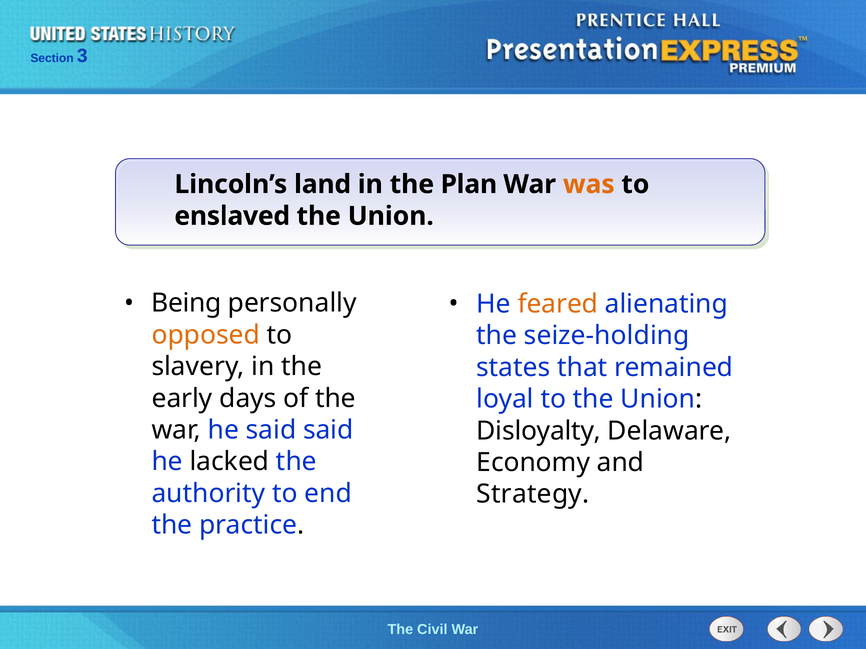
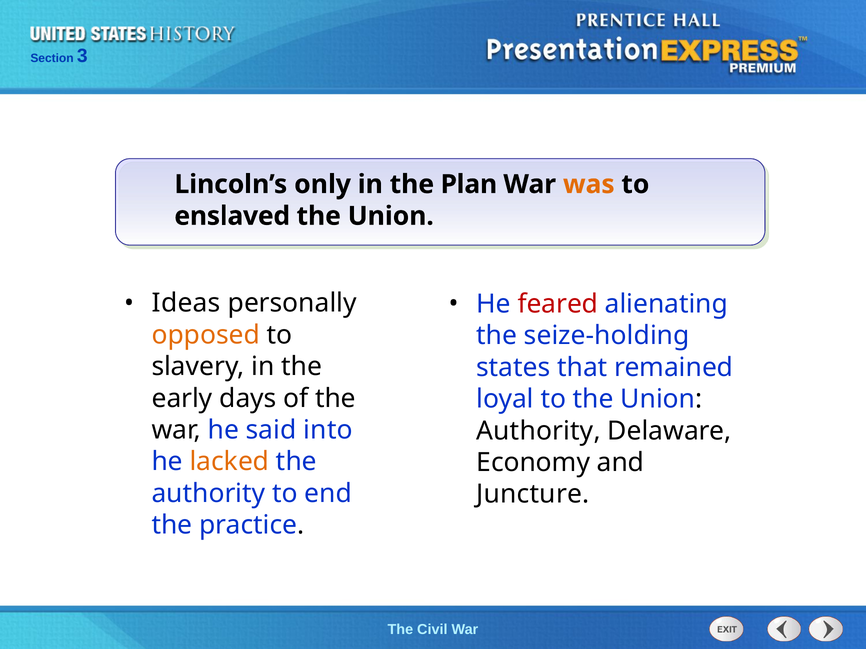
land: land -> only
Being: Being -> Ideas
feared colour: orange -> red
said said: said -> into
Disloyalty at (539, 431): Disloyalty -> Authority
lacked colour: black -> orange
Strategy: Strategy -> Juncture
